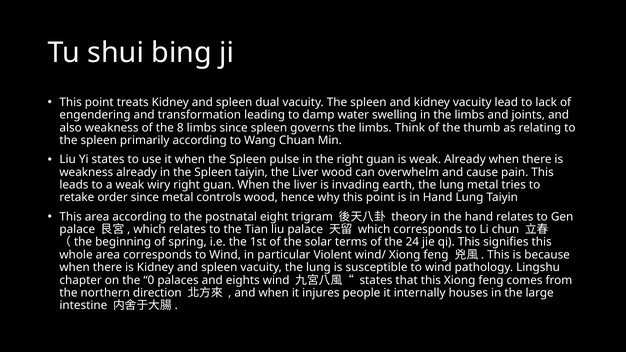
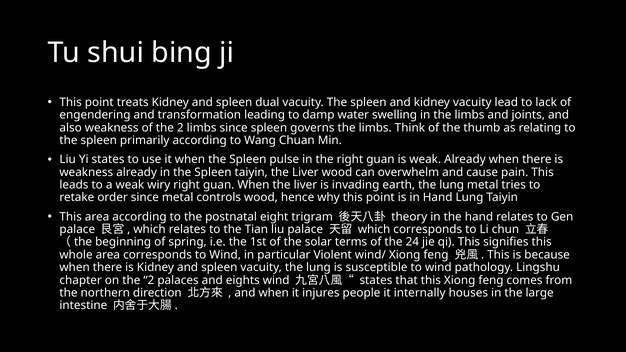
of the 8: 8 -> 2
on the 0: 0 -> 2
